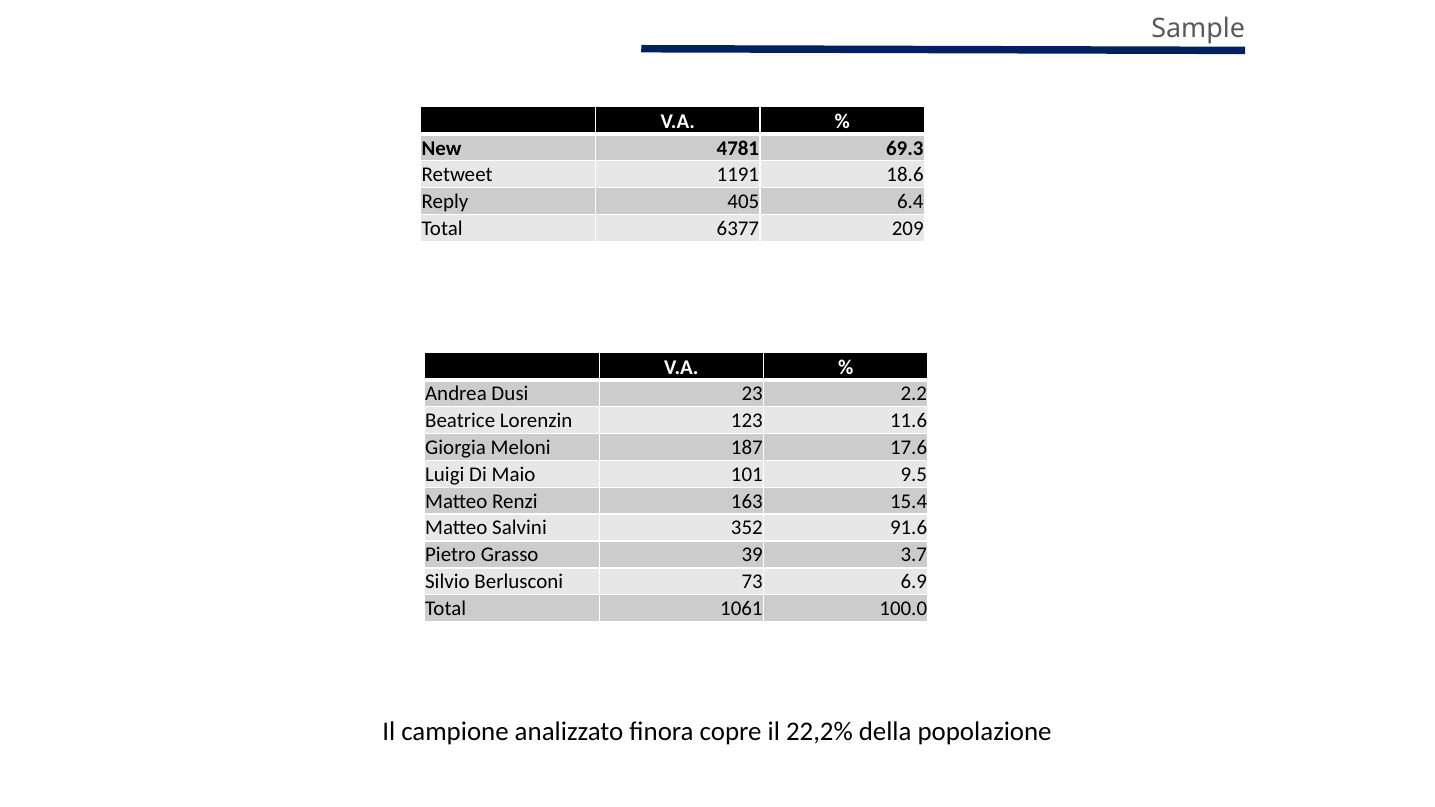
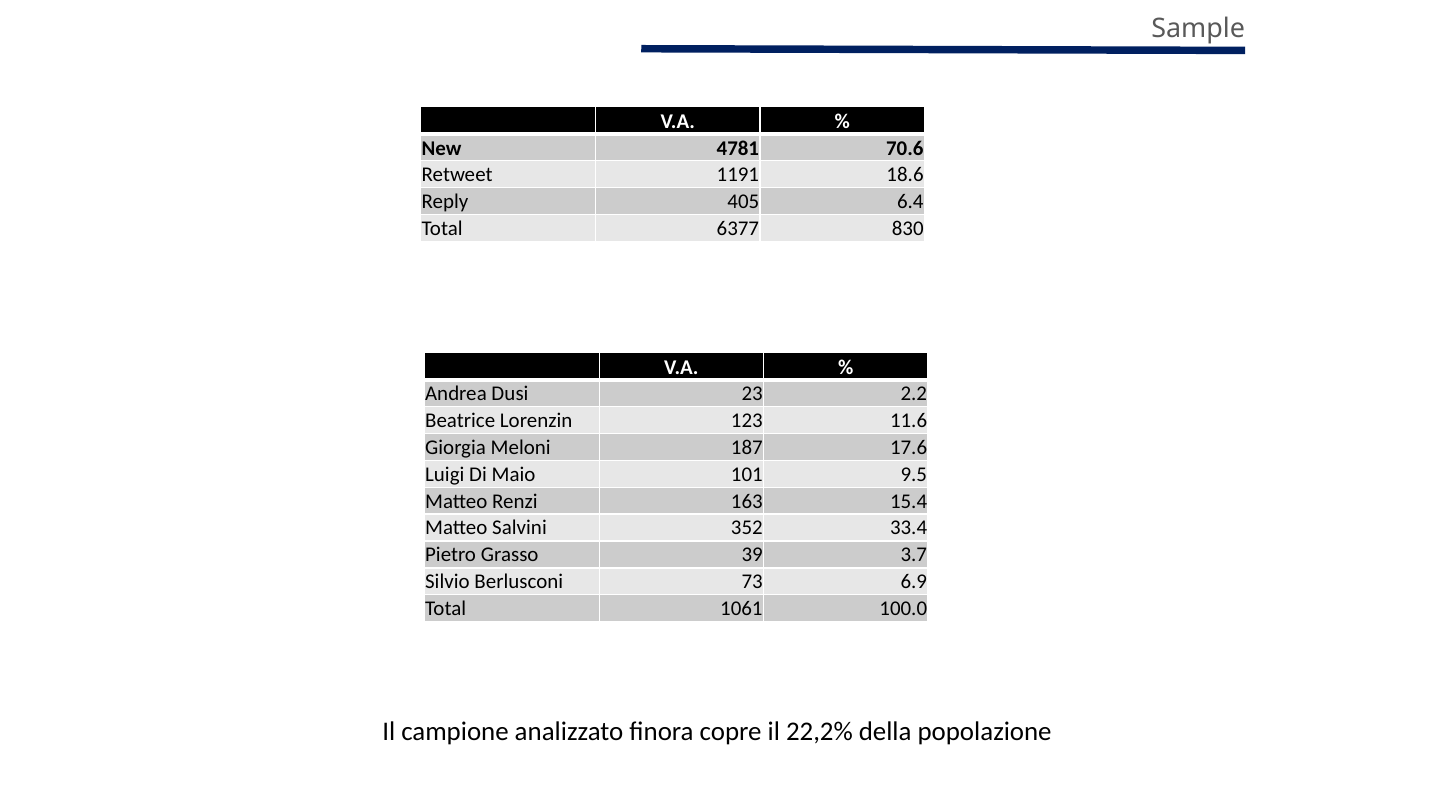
69.3: 69.3 -> 70.6
209: 209 -> 830
91.6: 91.6 -> 33.4
